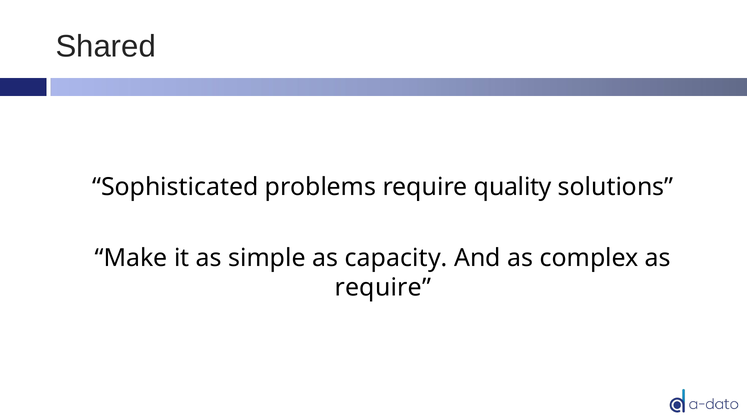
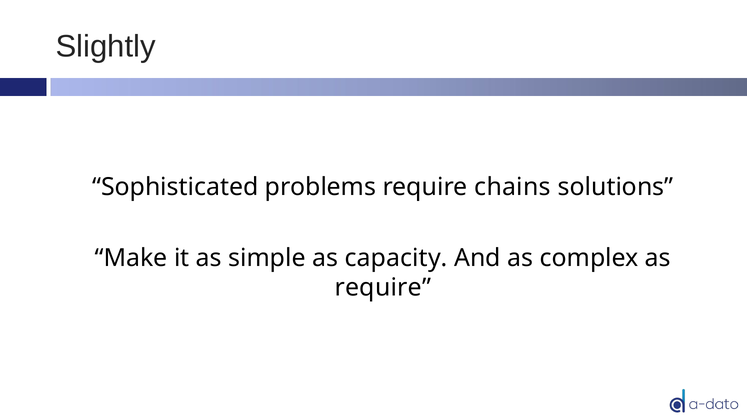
Shared: Shared -> Slightly
quality: quality -> chains
